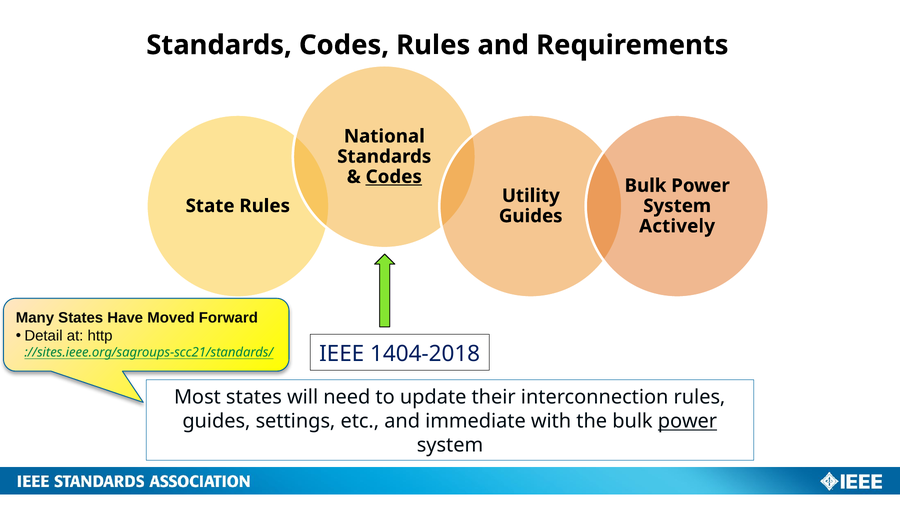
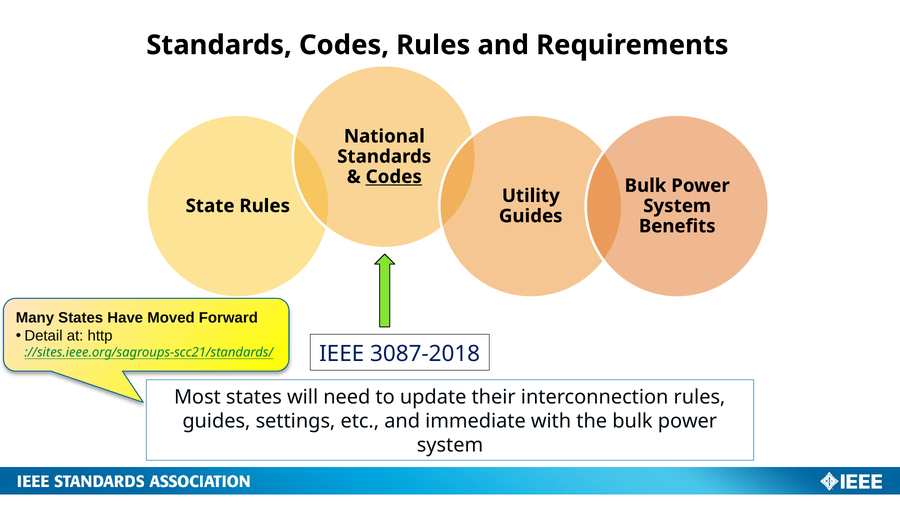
Actively: Actively -> Benefits
1404-2018: 1404-2018 -> 3087-2018
power at (687, 422) underline: present -> none
